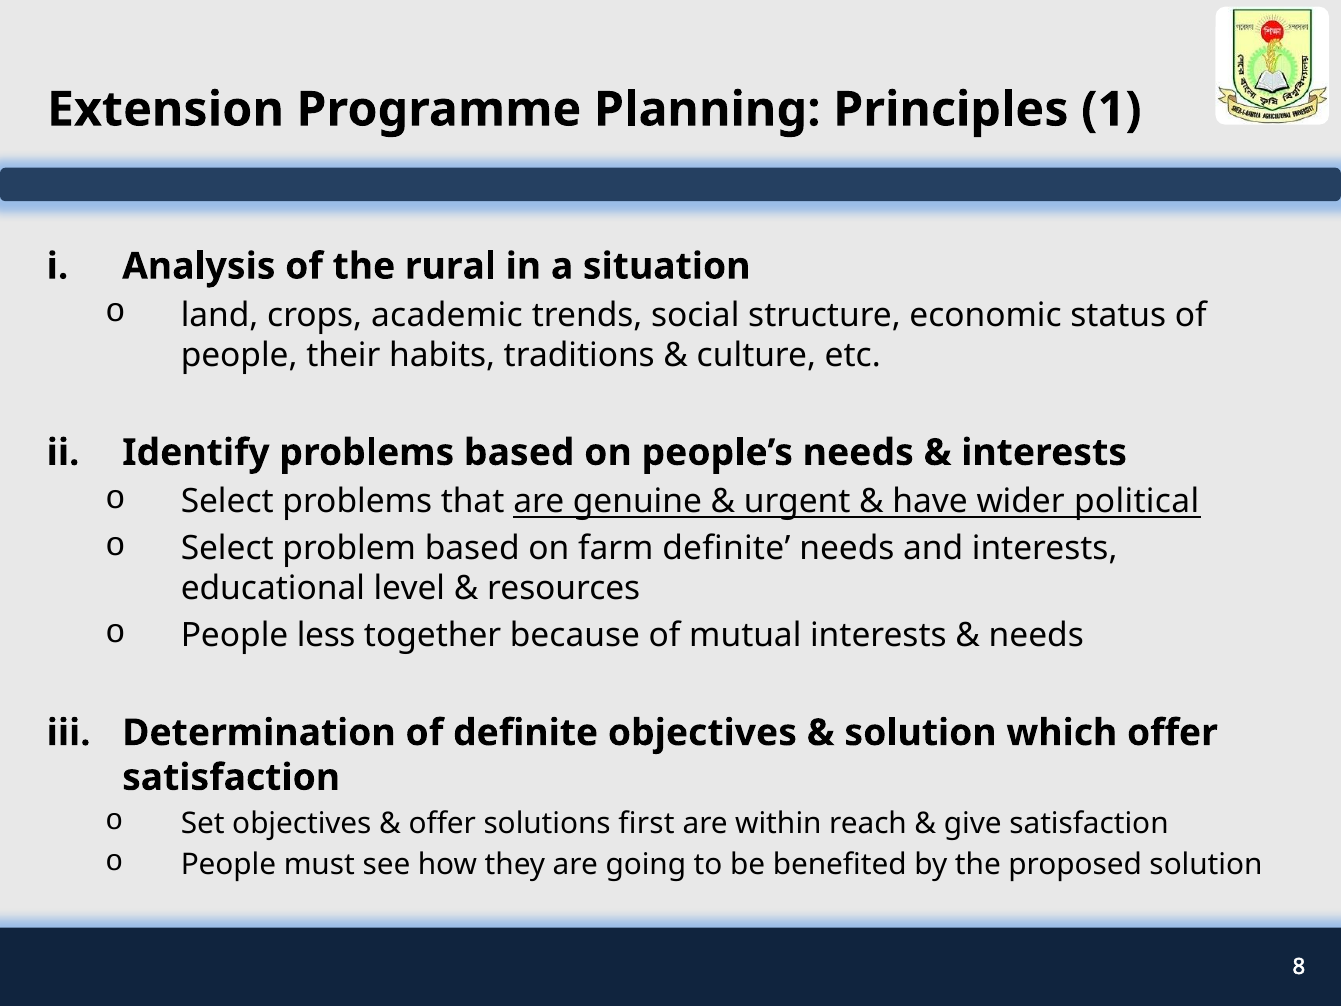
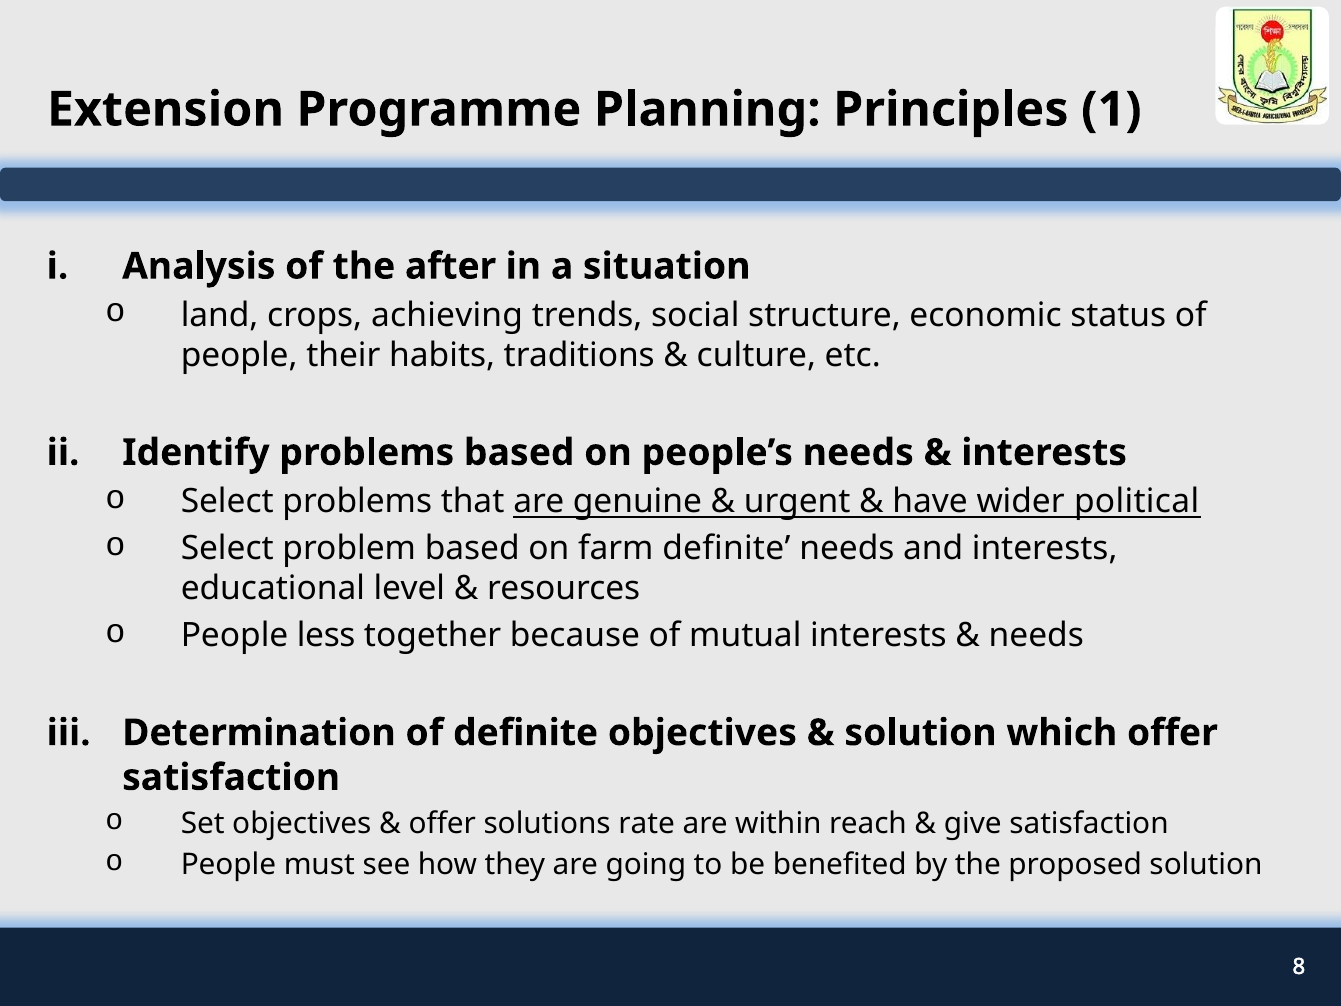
rural: rural -> after
academic: academic -> achieving
first: first -> rate
